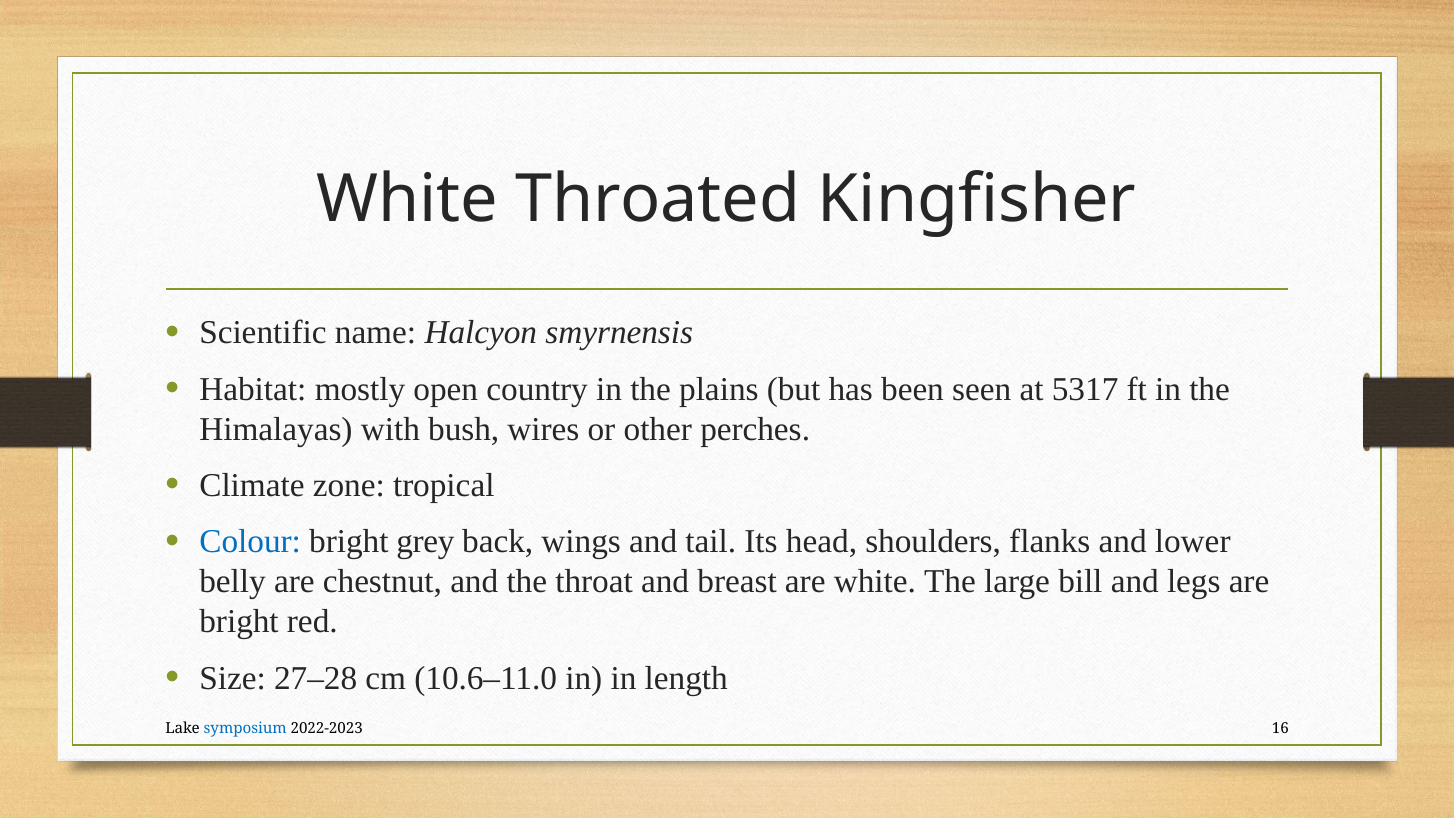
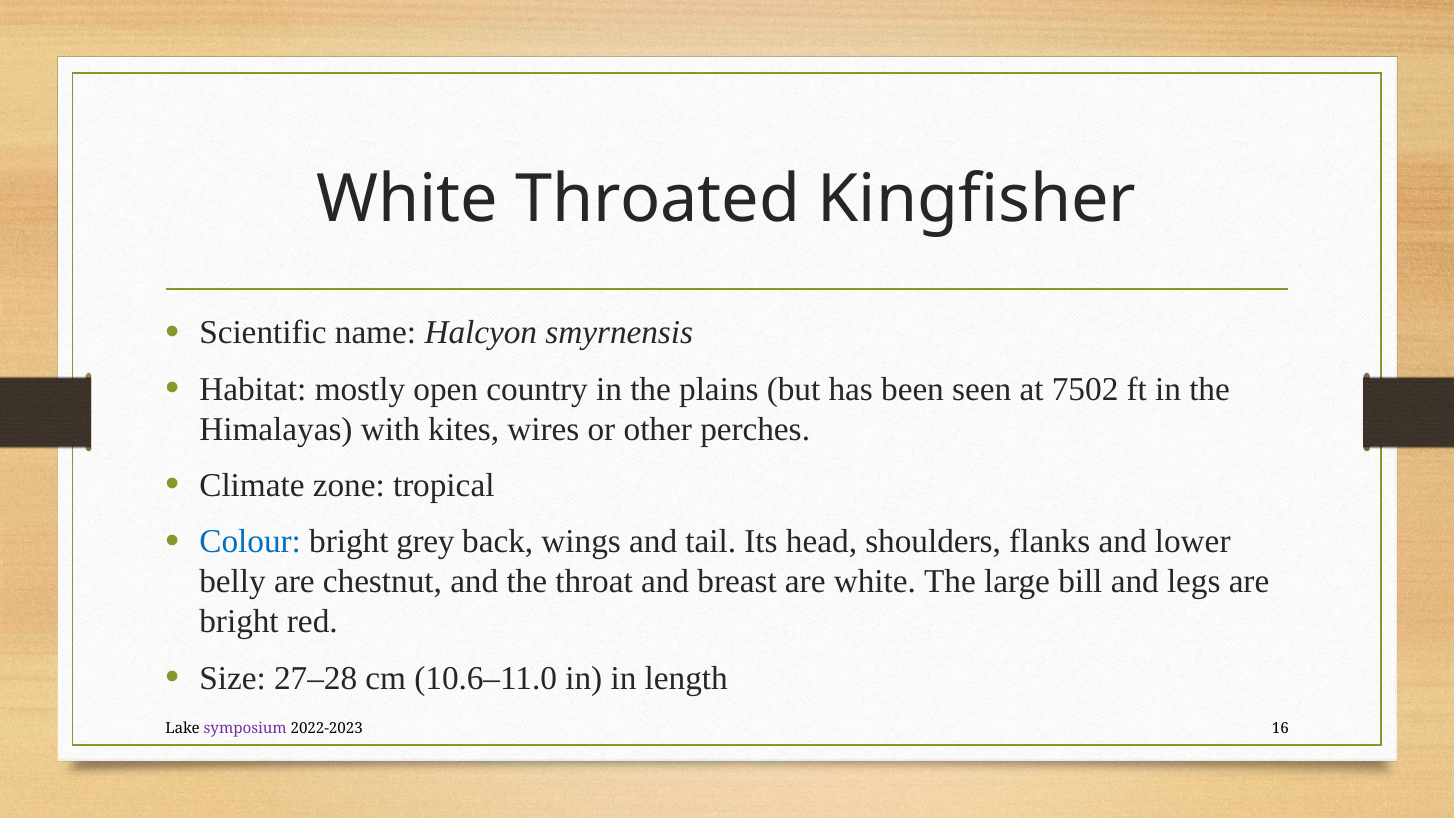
5317: 5317 -> 7502
bush: bush -> kites
symposium colour: blue -> purple
